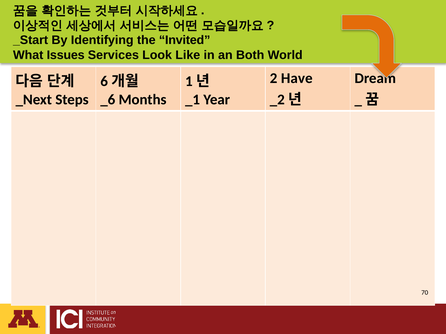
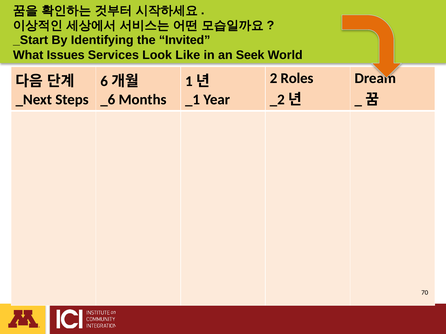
Both: Both -> Seek
Have: Have -> Roles
